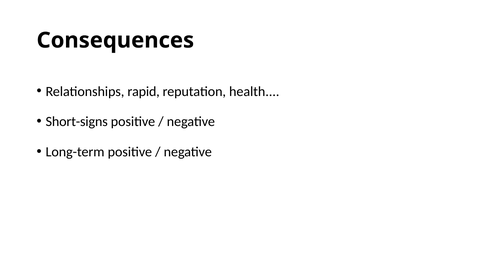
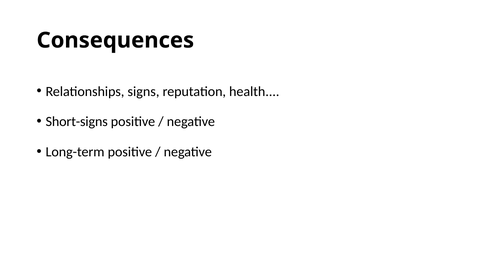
rapid: rapid -> signs
